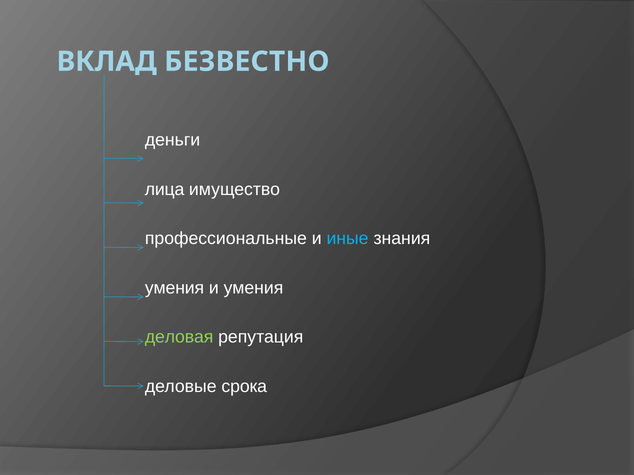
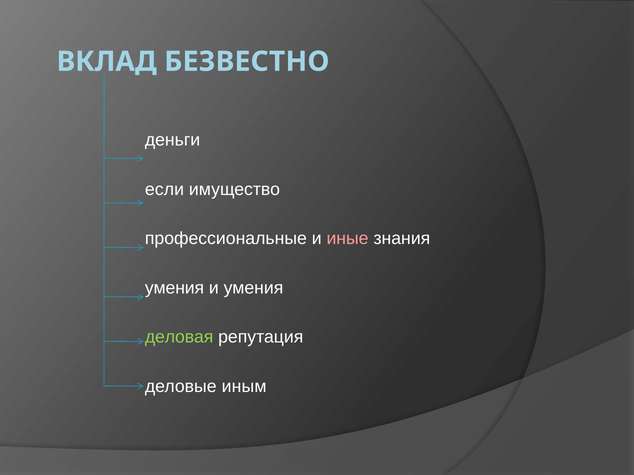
лица: лица -> если
иные colour: light blue -> pink
срока: срока -> иным
